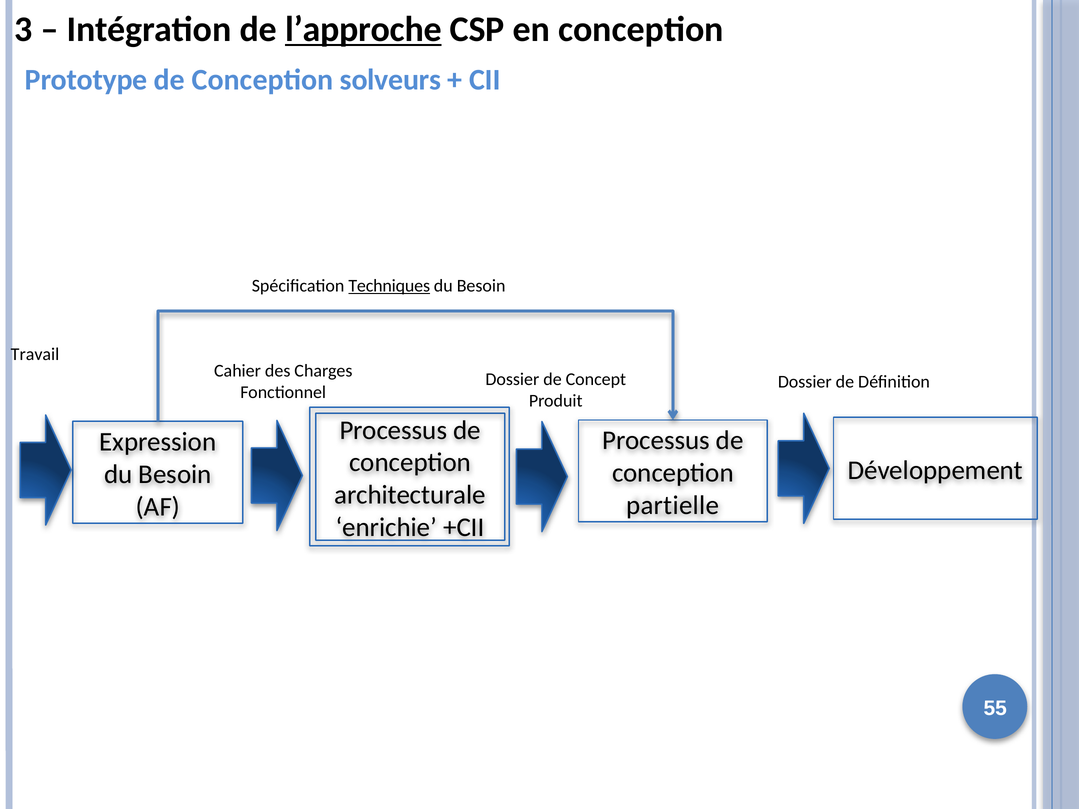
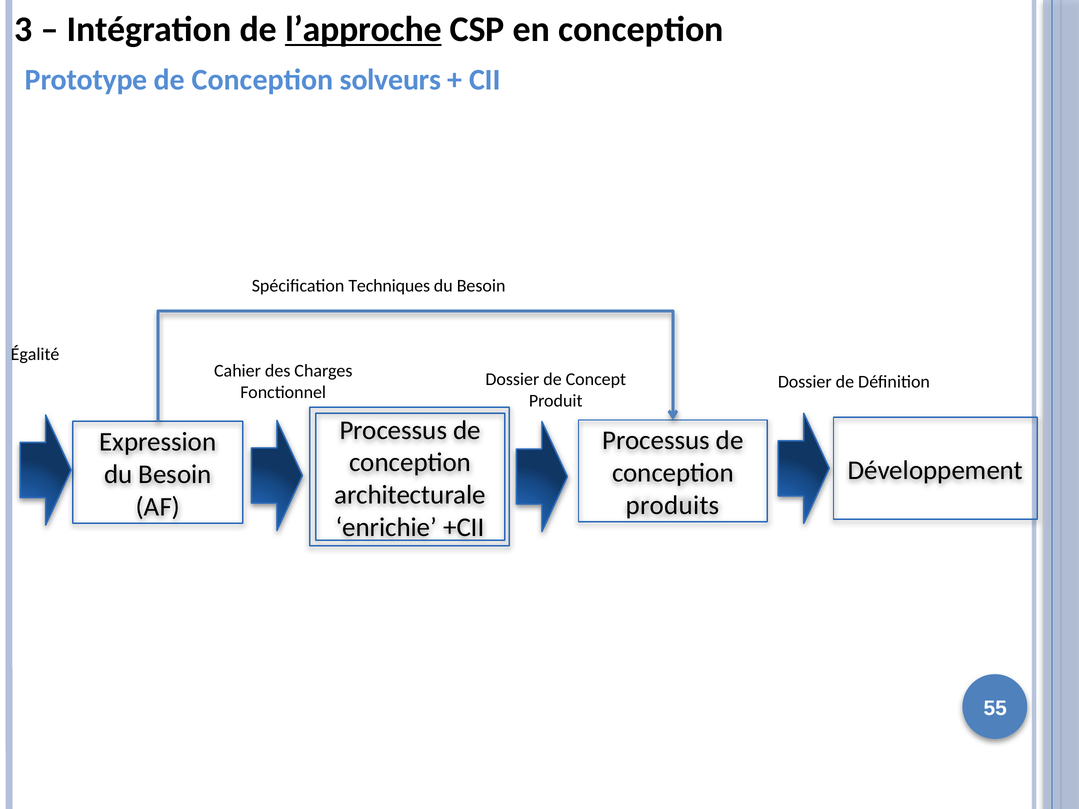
Techniques underline: present -> none
Travail: Travail -> Égalité
partielle: partielle -> produits
